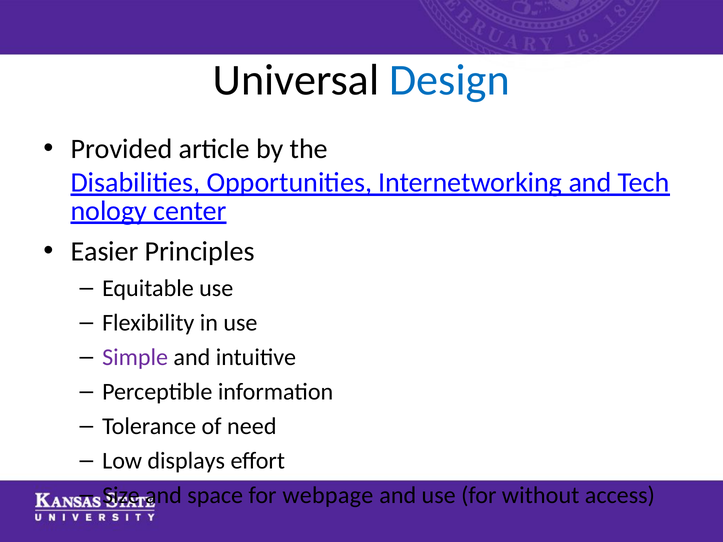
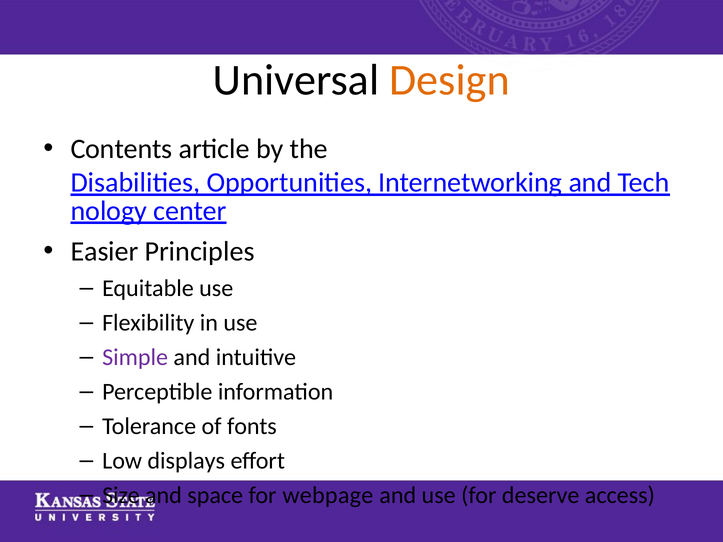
Design colour: blue -> orange
Provided: Provided -> Contents
need: need -> fonts
without: without -> deserve
